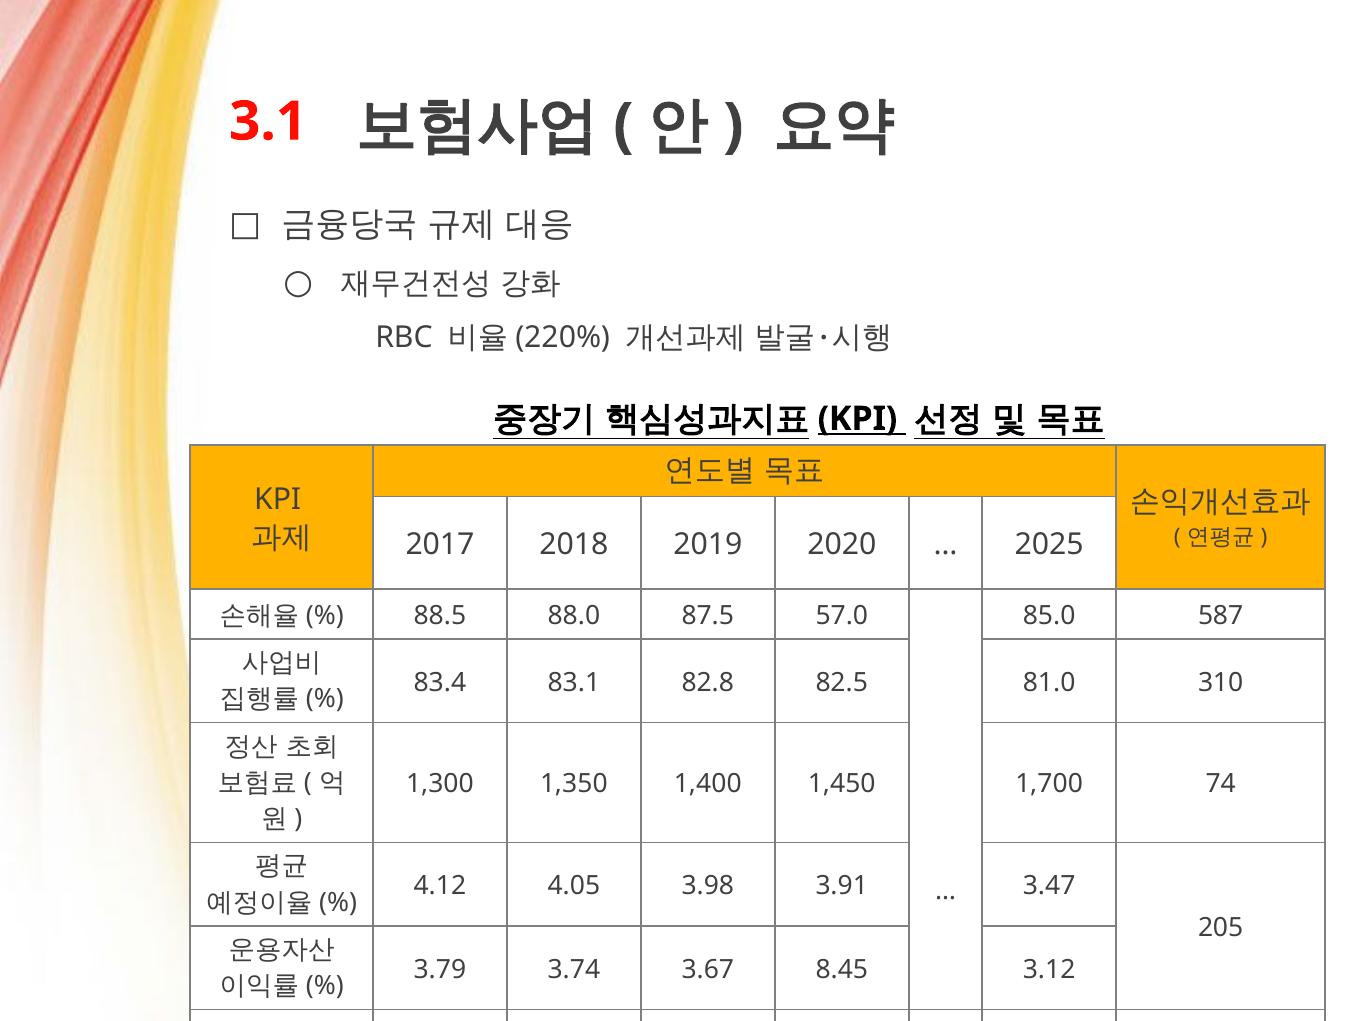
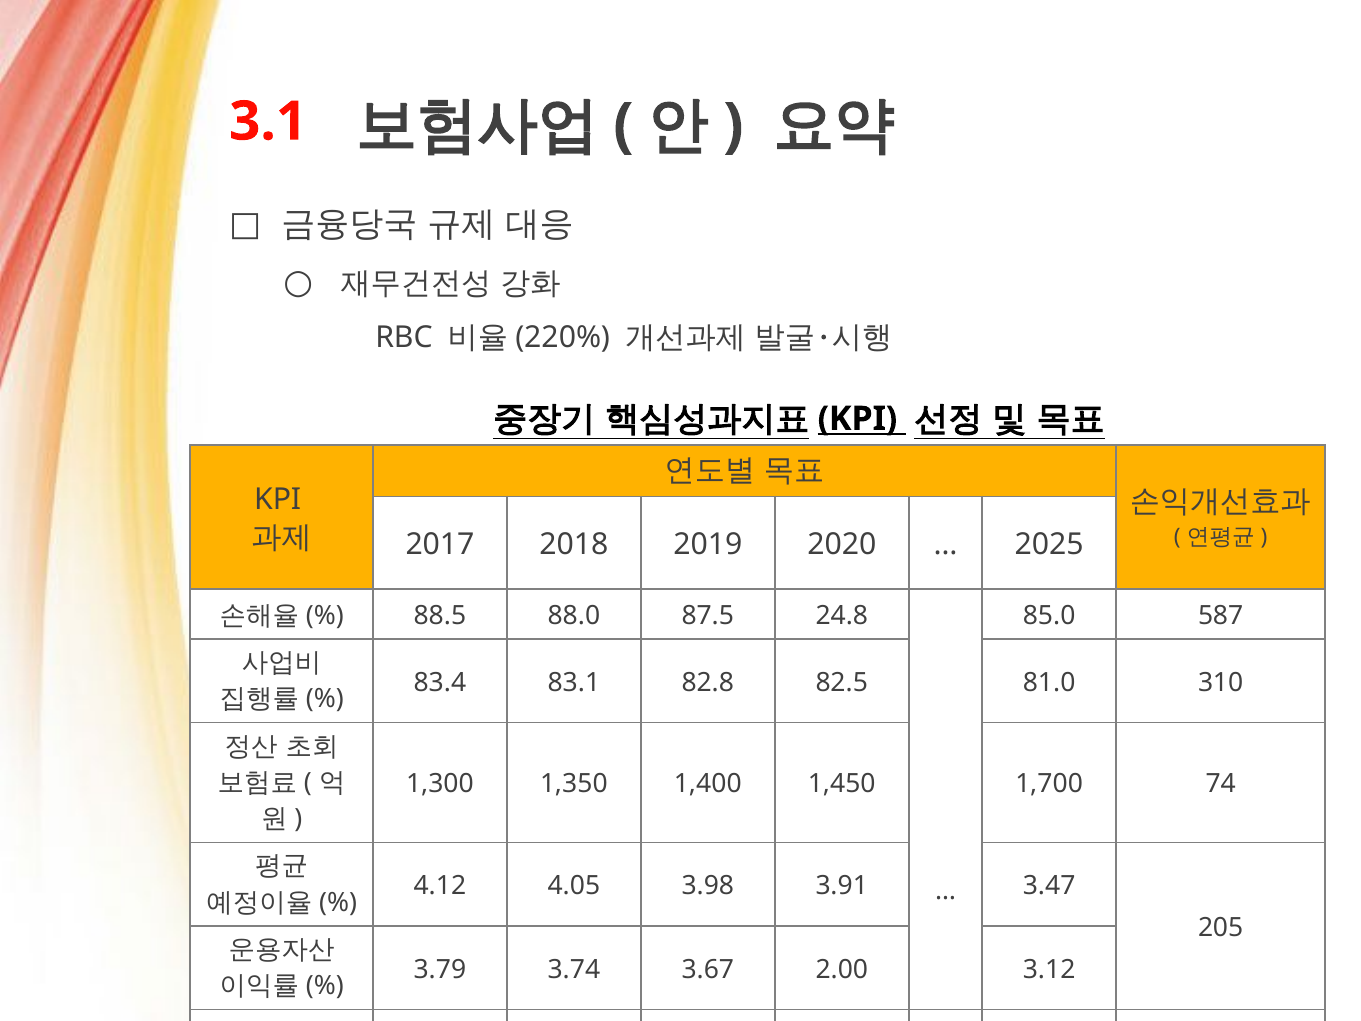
57.0: 57.0 -> 24.8
8.45: 8.45 -> 2.00
